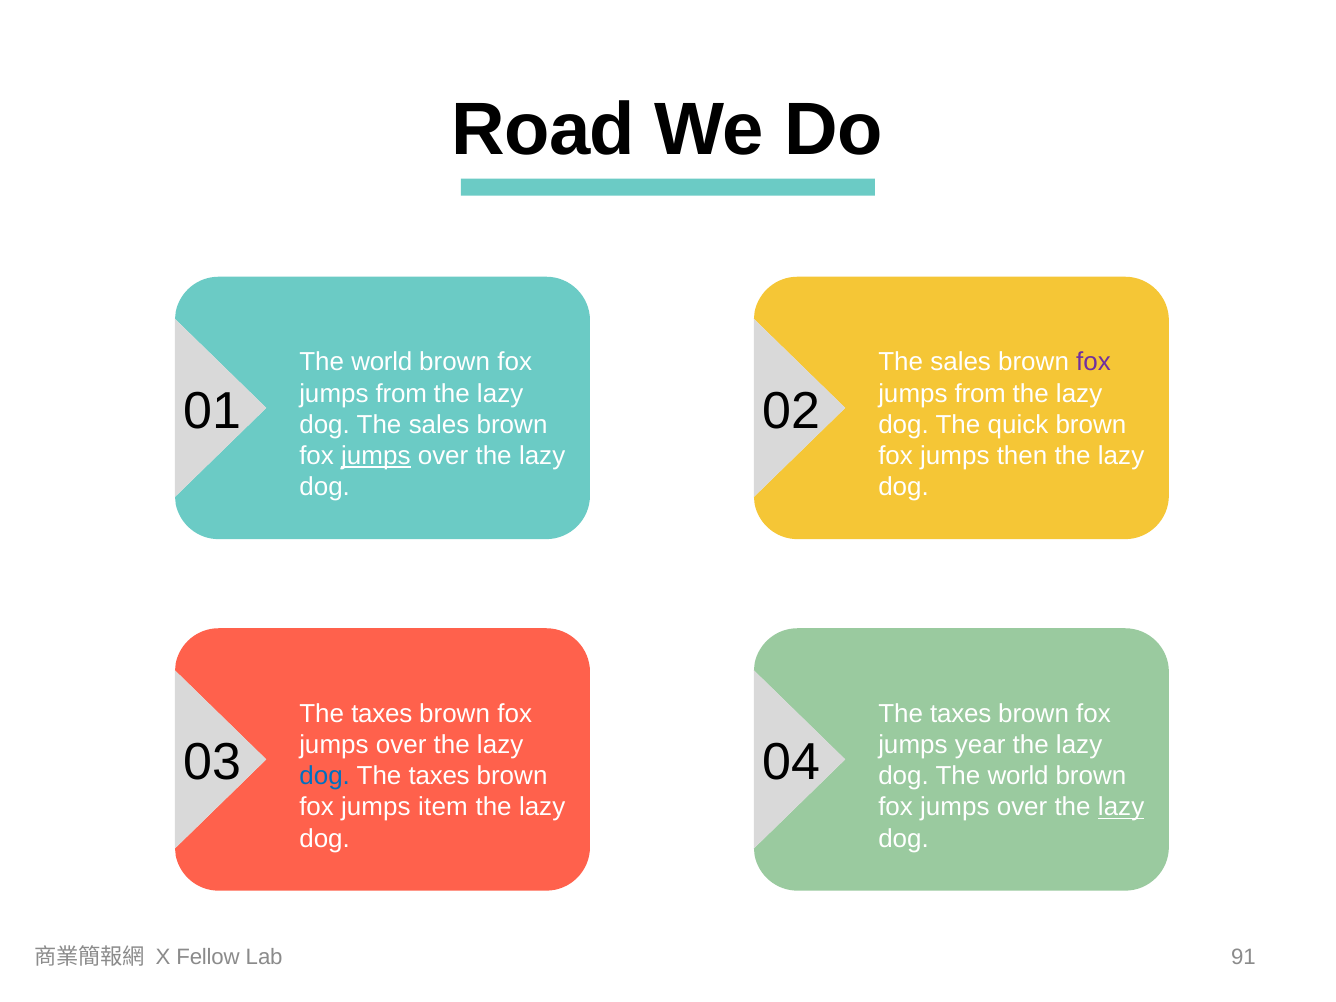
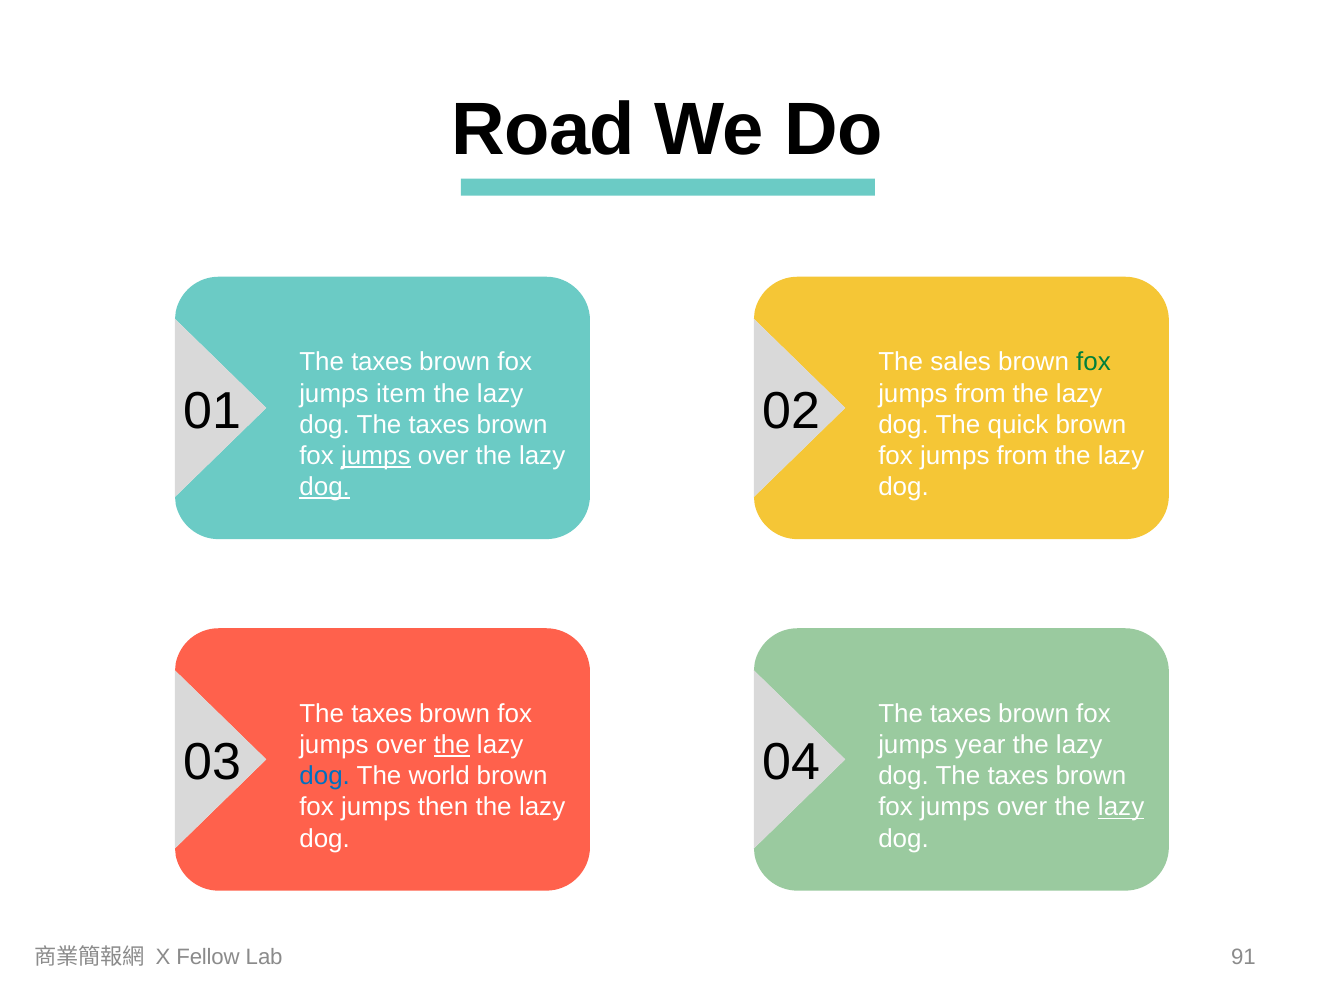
world at (382, 362): world -> taxes
fox at (1094, 362) colour: purple -> green
from at (401, 393): from -> item
sales at (439, 425): sales -> taxes
then at (1022, 456): then -> from
dog at (325, 487) underline: none -> present
the at (452, 745) underline: none -> present
taxes at (439, 776): taxes -> world
world at (1018, 776): world -> taxes
item: item -> then
